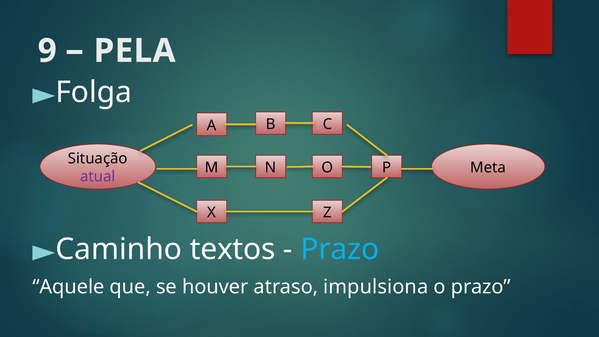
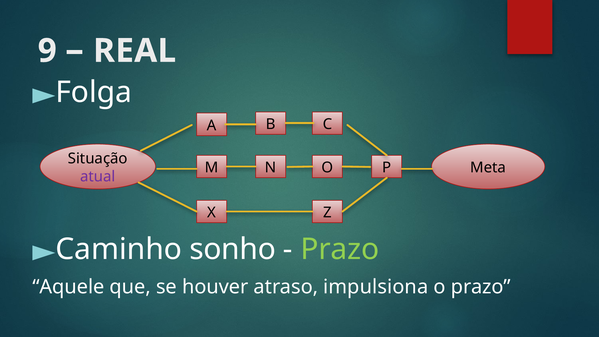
PELA: PELA -> REAL
textos: textos -> sonho
Prazo at (340, 249) colour: light blue -> light green
